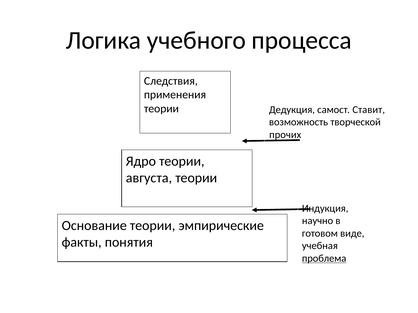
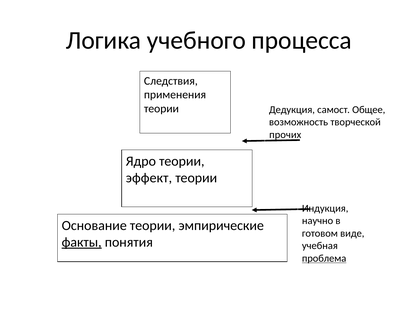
Ставит: Ставит -> Общее
августа: августа -> эффект
факты underline: none -> present
